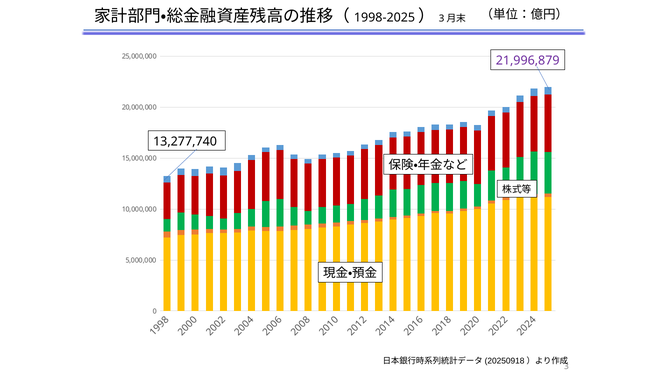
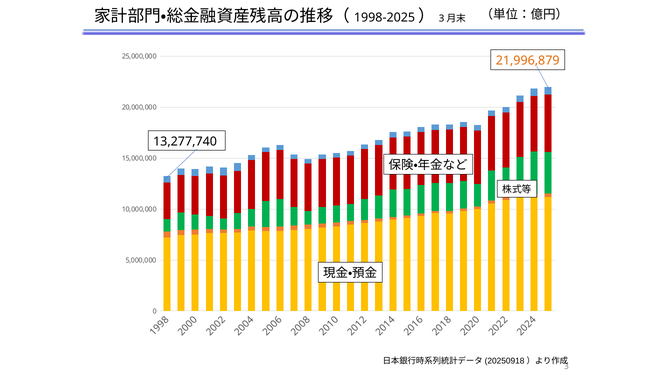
21,996,879 colour: purple -> orange
